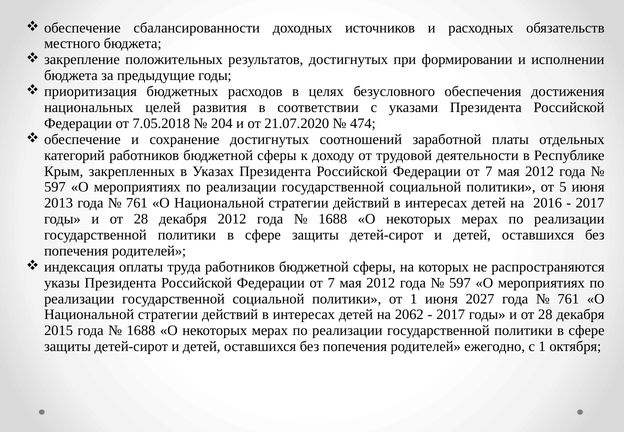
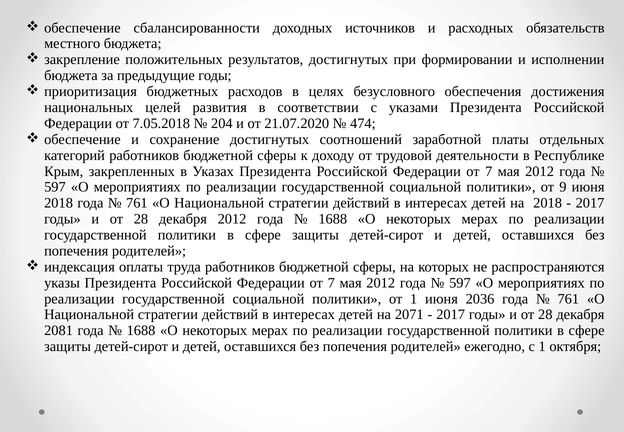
5: 5 -> 9
2013 at (59, 203): 2013 -> 2018
на 2016: 2016 -> 2018
2027: 2027 -> 2036
2062: 2062 -> 2071
2015: 2015 -> 2081
